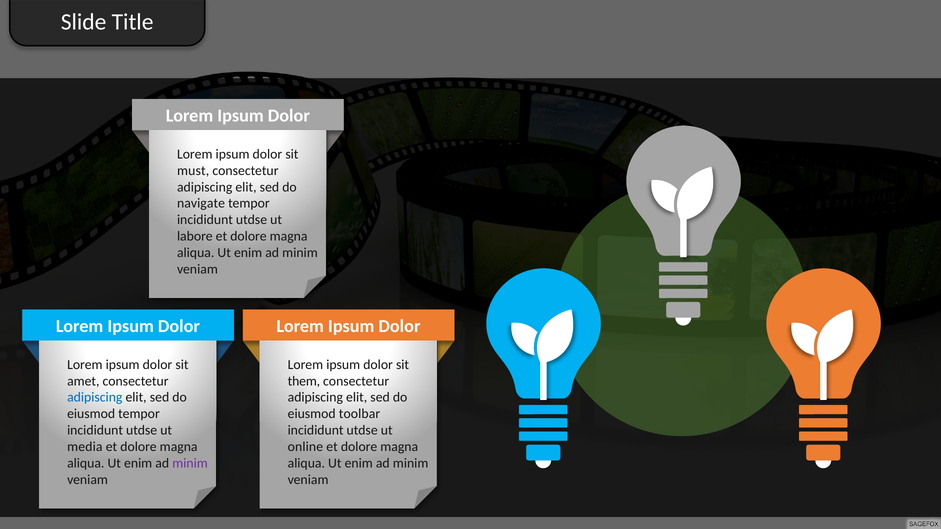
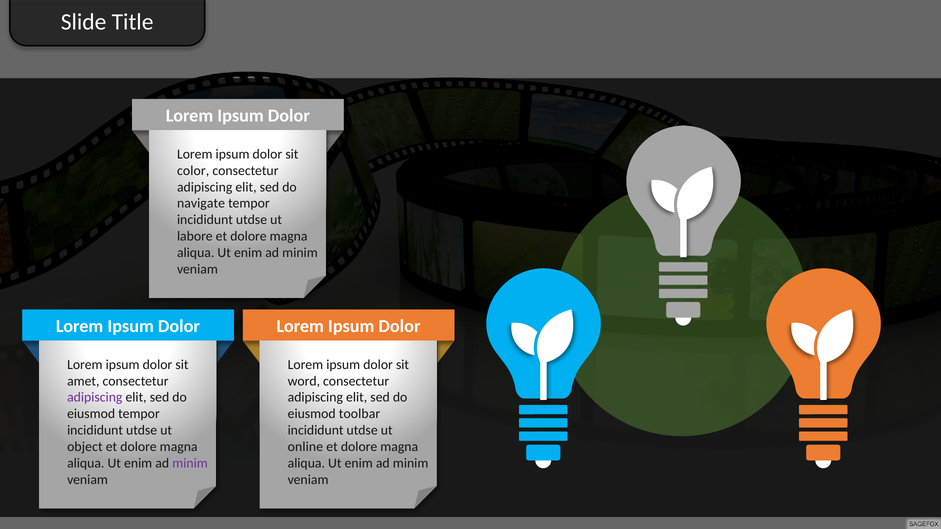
must: must -> color
them: them -> word
adipiscing at (95, 398) colour: blue -> purple
media: media -> object
